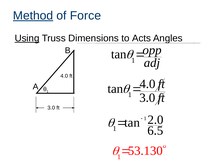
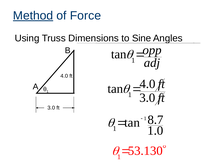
Using underline: present -> none
Acts: Acts -> Sine
2.0: 2.0 -> 8.7
6.5: 6.5 -> 1.0
